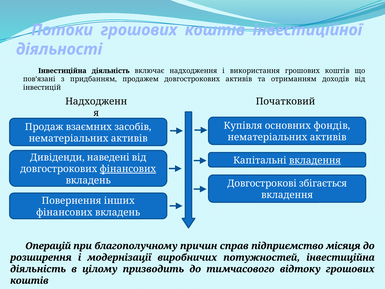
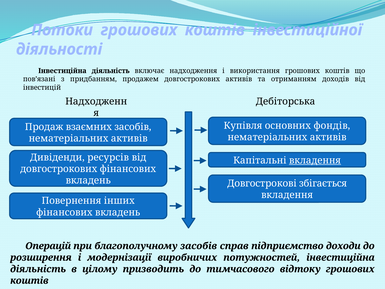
Початковий: Початковий -> Дебіторська
наведені: наведені -> ресурсів
фінансових at (128, 169) underline: present -> none
благополучному причин: причин -> засобів
місяця: місяця -> доходи
